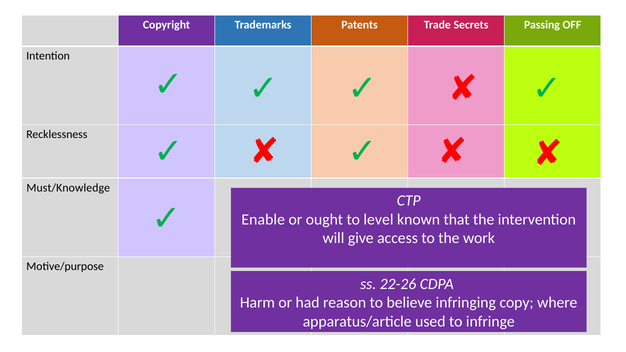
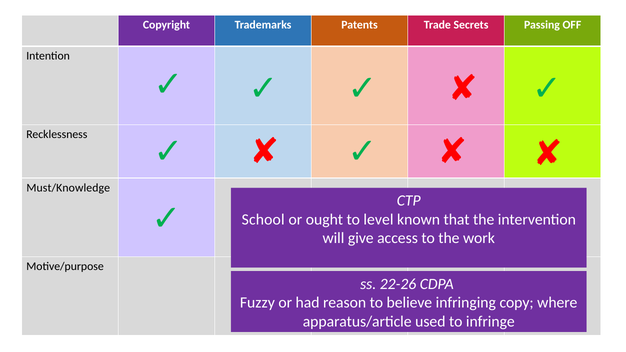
Enable: Enable -> School
Harm: Harm -> Fuzzy
